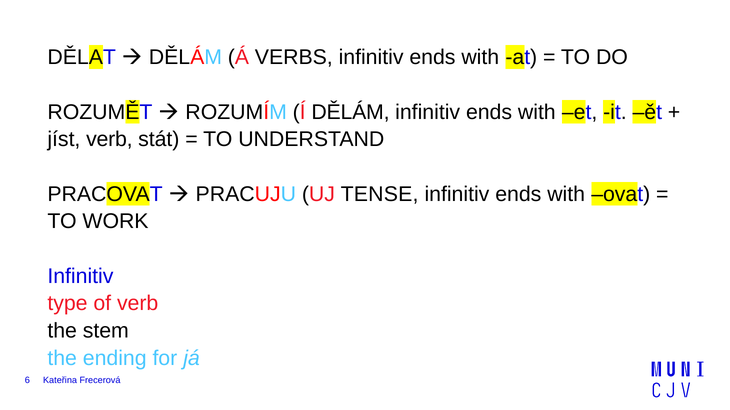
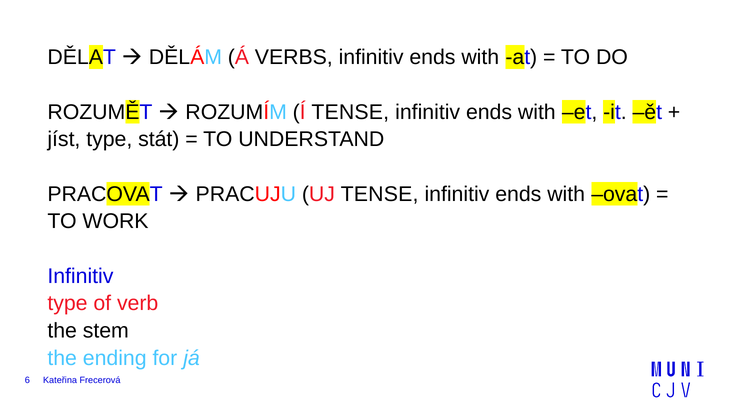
Í DĚLÁM: DĚLÁM -> TENSE
jíst verb: verb -> type
